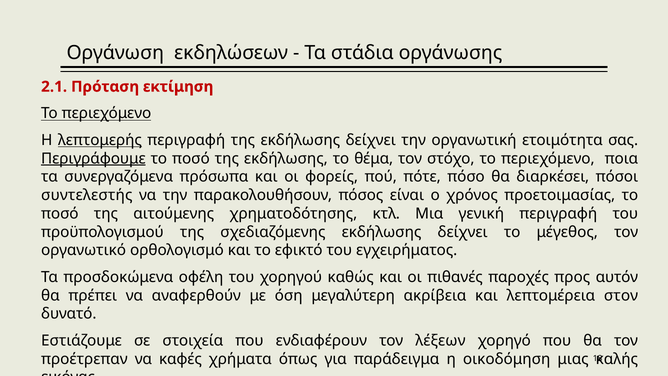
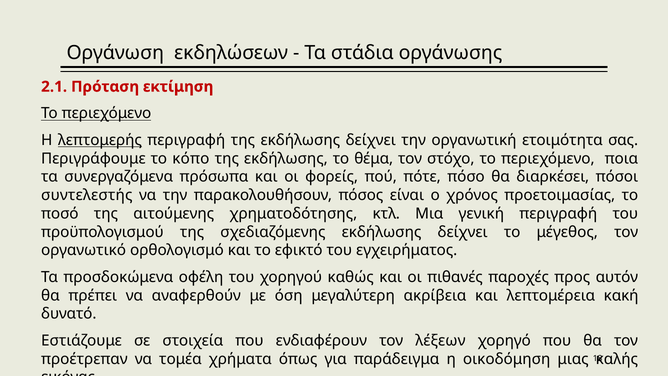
Περιγράφουμε underline: present -> none
ποσό at (191, 158): ποσό -> κόπο
στον: στον -> κακή
καφές: καφές -> τομέα
